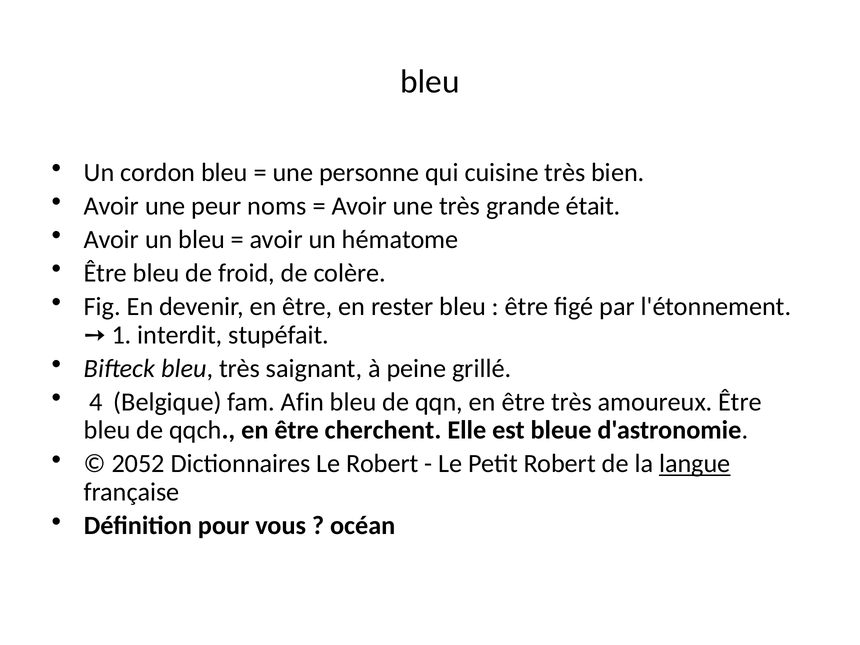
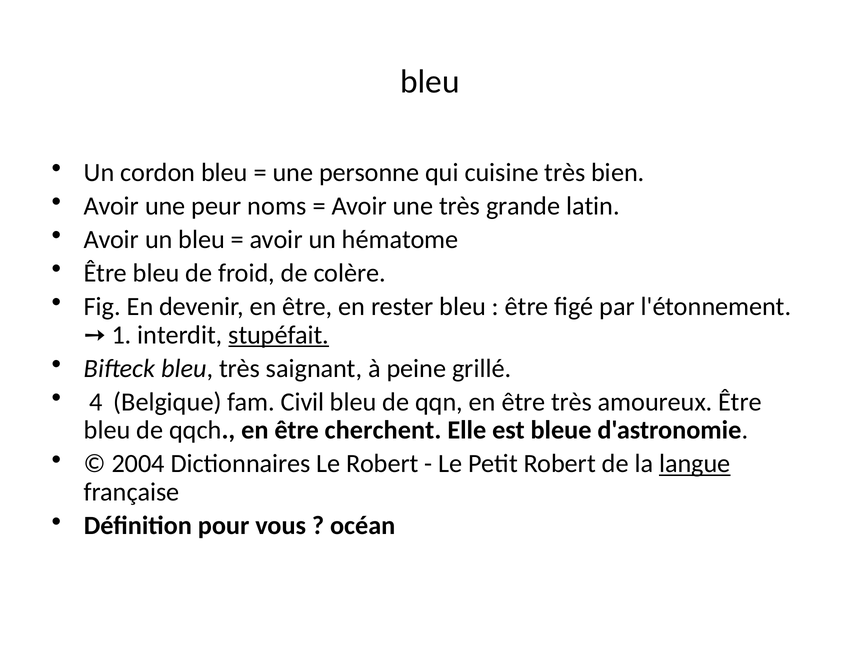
était: était -> latin
stupéfait underline: none -> present
Afin: Afin -> Civil
2052: 2052 -> 2004
